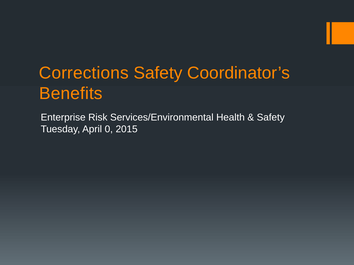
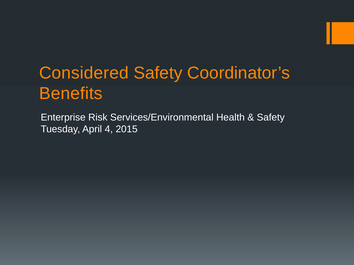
Corrections: Corrections -> Considered
0: 0 -> 4
